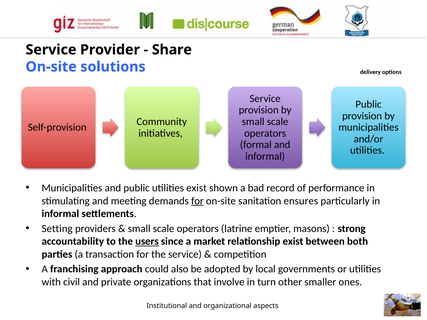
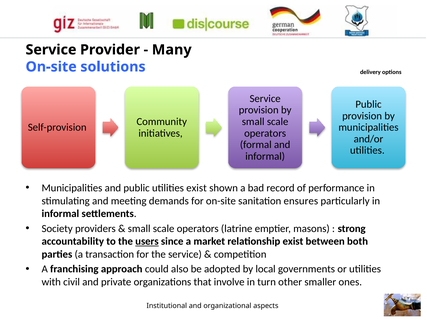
Share: Share -> Many
for at (197, 201) underline: present -> none
Setting: Setting -> Society
